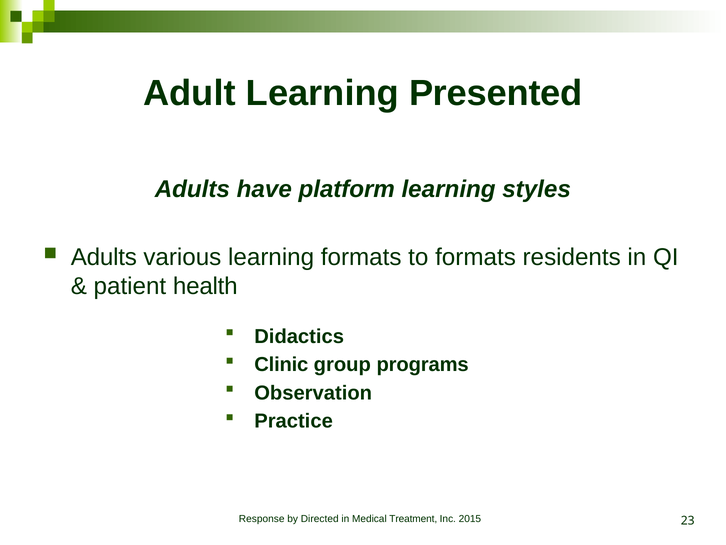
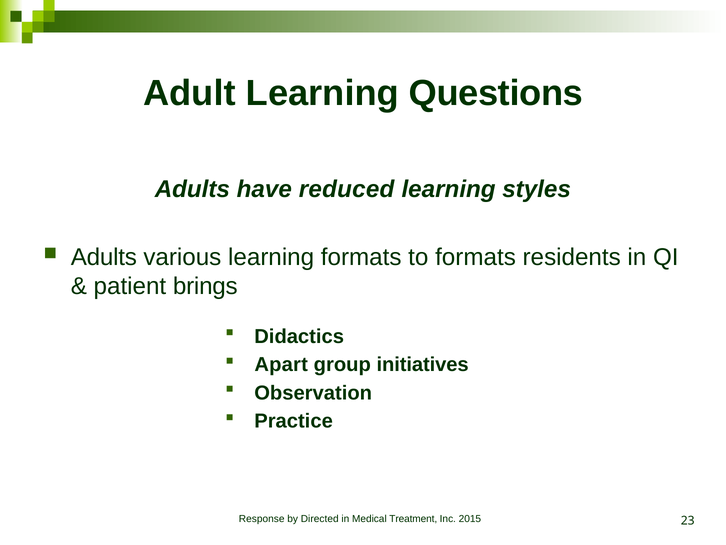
Presented: Presented -> Questions
platform: platform -> reduced
health: health -> brings
Clinic: Clinic -> Apart
programs: programs -> initiatives
